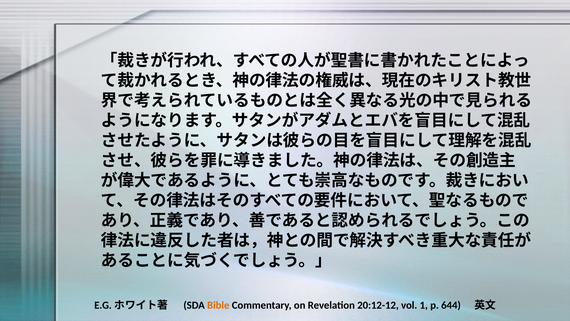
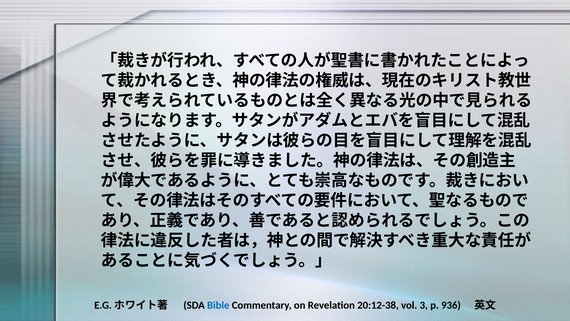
Bible colour: orange -> blue
20:12-12: 20:12-12 -> 20:12-38
1: 1 -> 3
644: 644 -> 936
